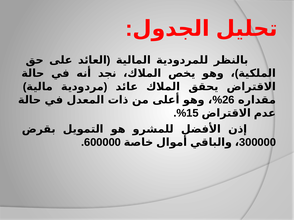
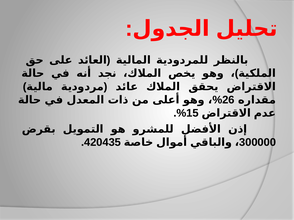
600000: 600000 -> 420435
